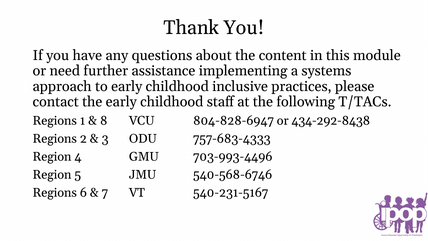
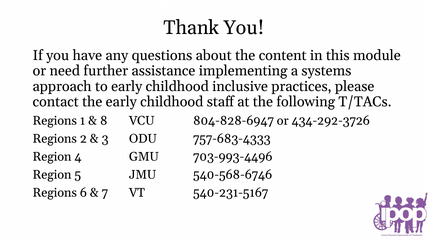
434-292-8438: 434-292-8438 -> 434-292-3726
